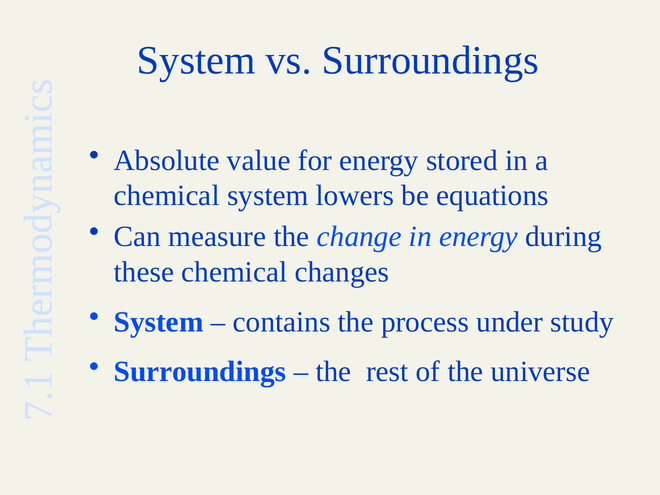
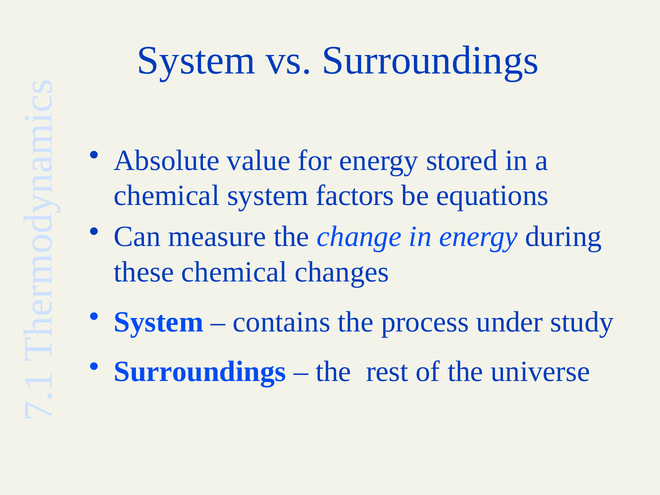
lowers: lowers -> factors
